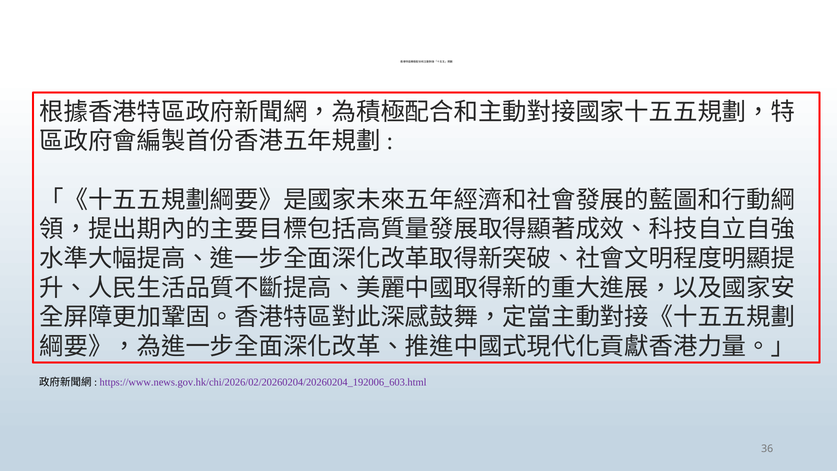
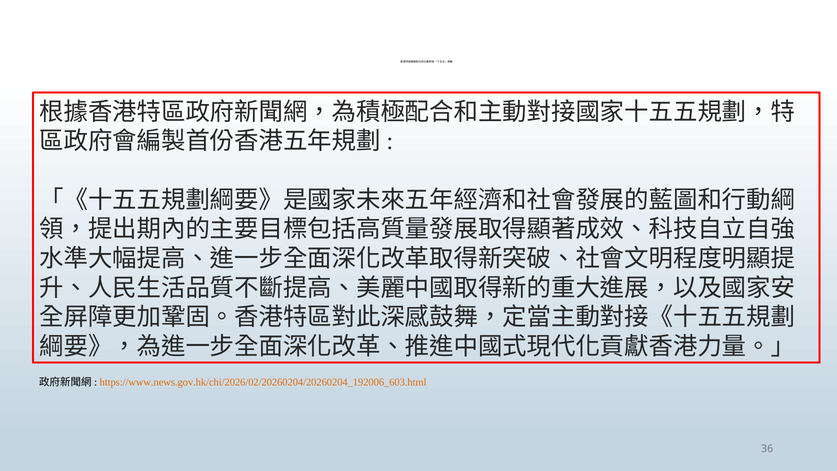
https://www.news.gov.hk/chi/2026/02/20260204/20260204_192006_603.html colour: purple -> orange
